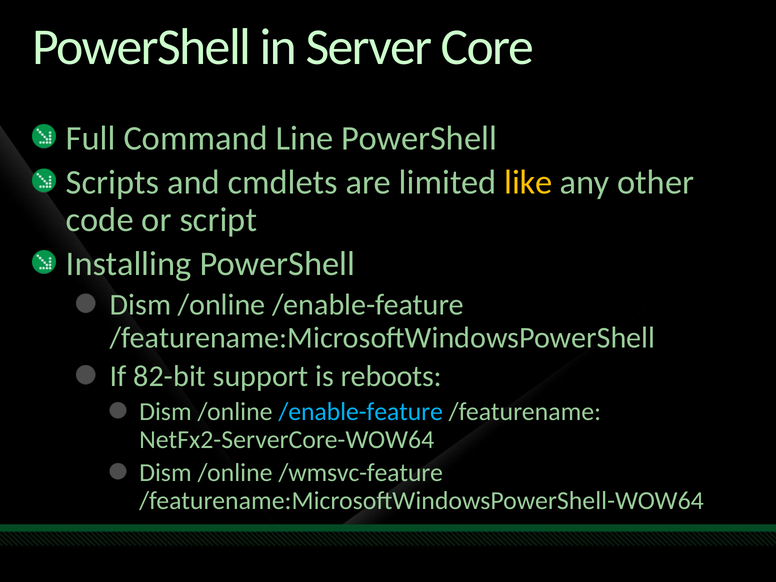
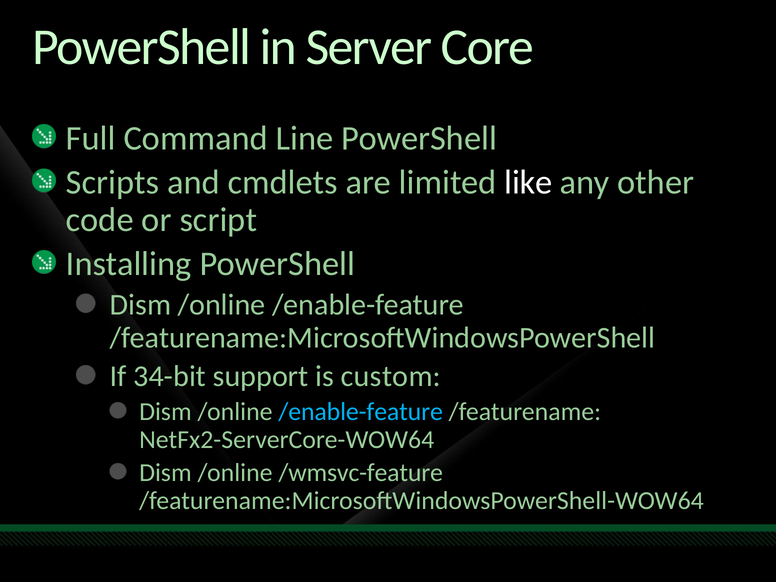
like colour: yellow -> white
82-bit: 82-bit -> 34-bit
reboots: reboots -> custom
